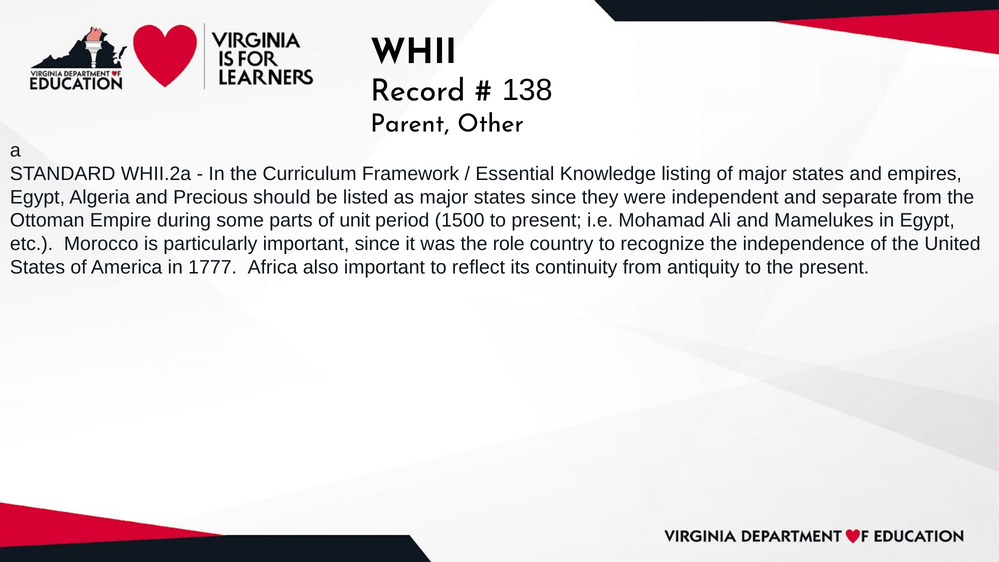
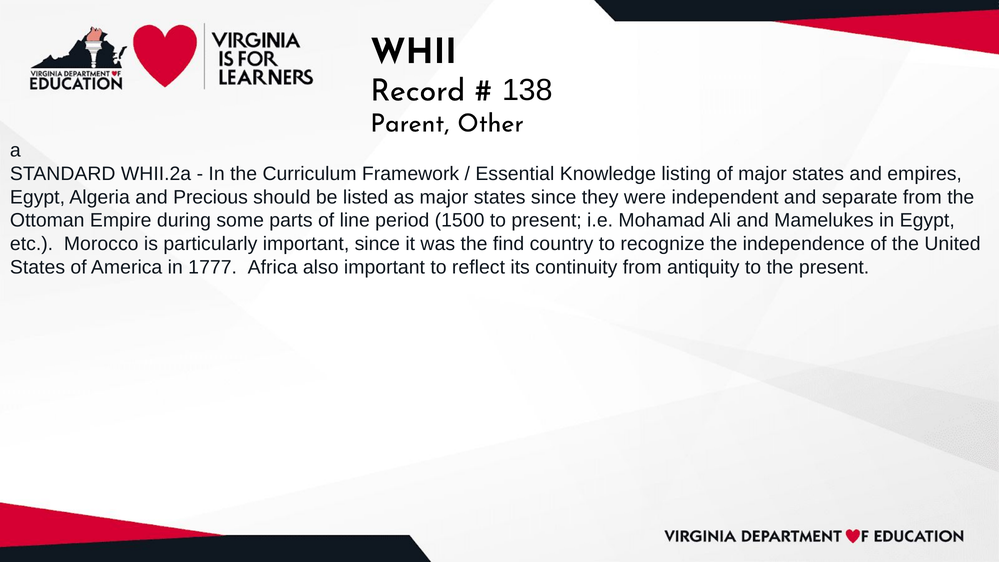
unit: unit -> line
role: role -> find
